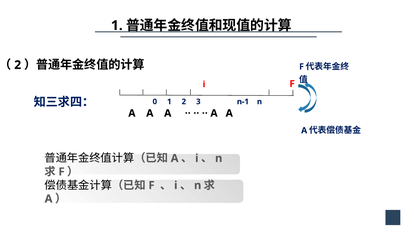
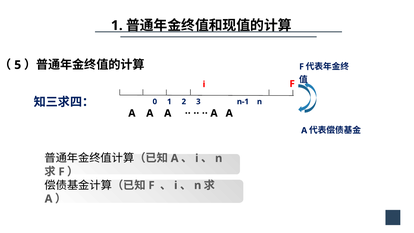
2 at (18, 65): 2 -> 5
